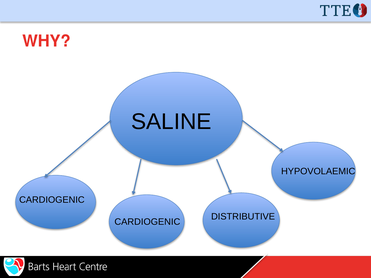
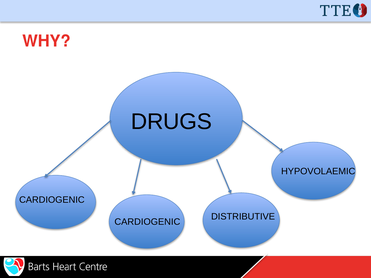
SALINE: SALINE -> DRUGS
